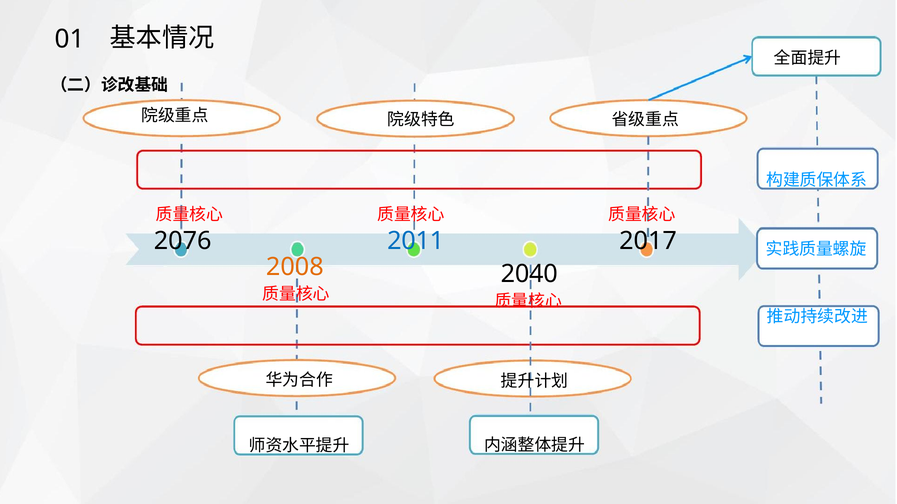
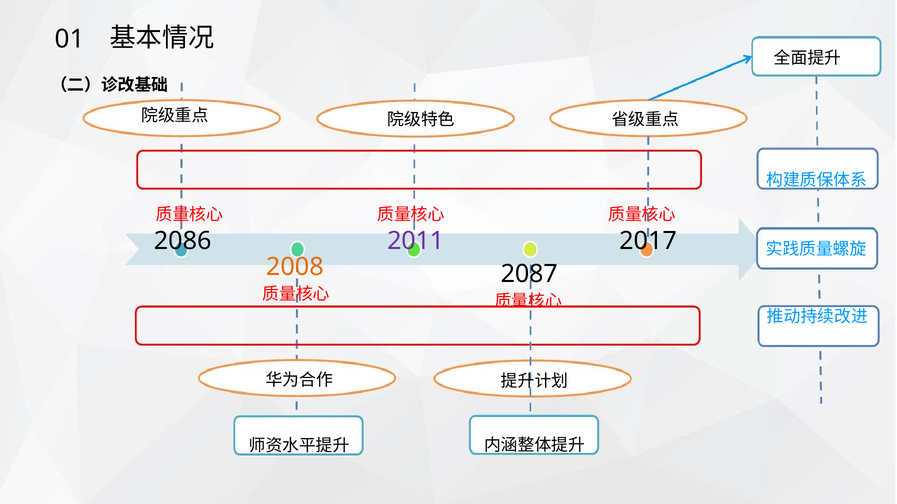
2076: 2076 -> 2086
2011 colour: blue -> purple
2040: 2040 -> 2087
